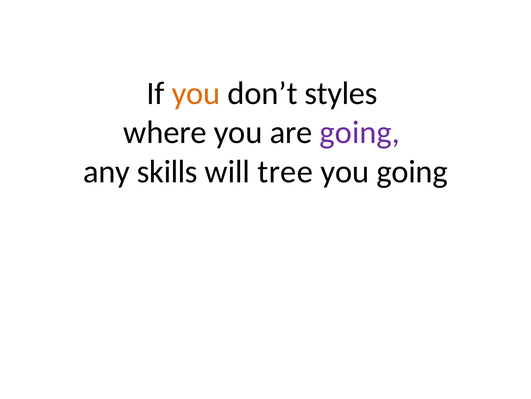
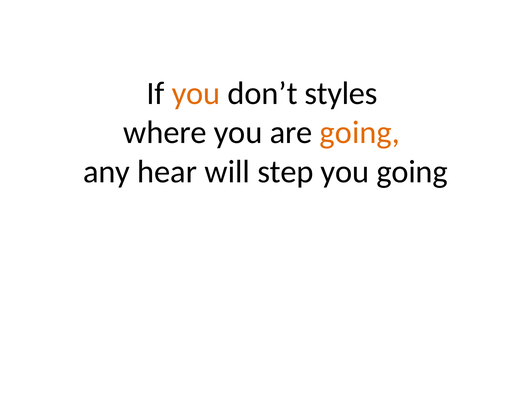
going at (360, 132) colour: purple -> orange
skills: skills -> hear
tree: tree -> step
